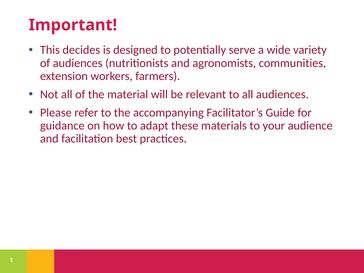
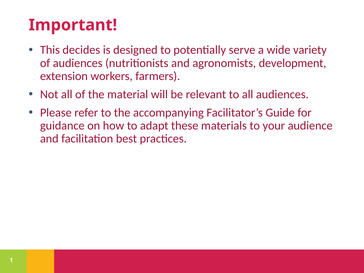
communities: communities -> development
